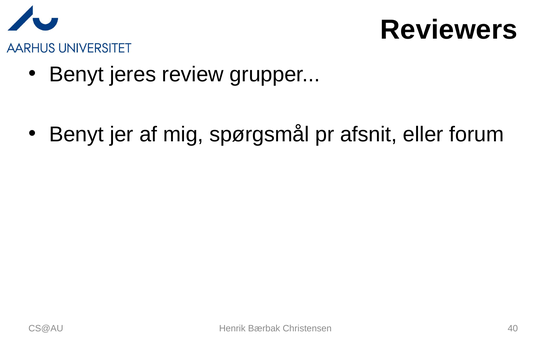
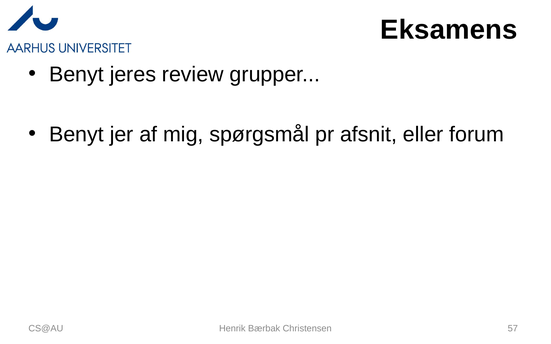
Reviewers: Reviewers -> Eksamens
40: 40 -> 57
